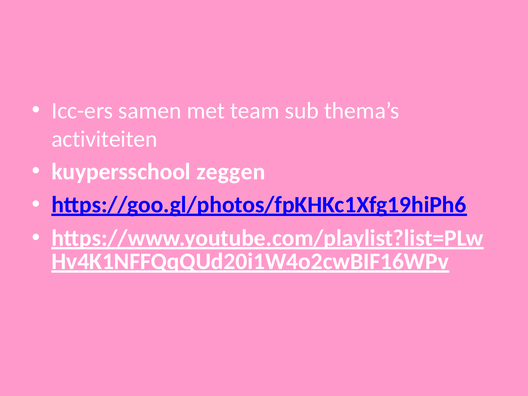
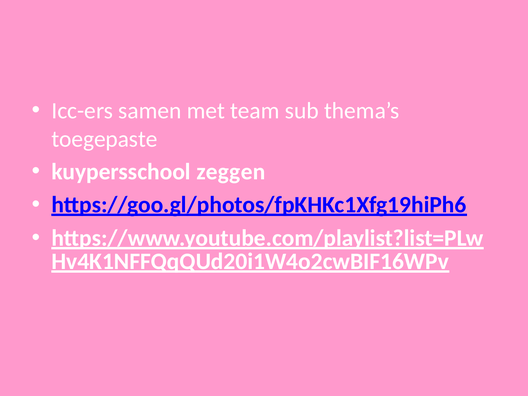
activiteiten: activiteiten -> toegepaste
